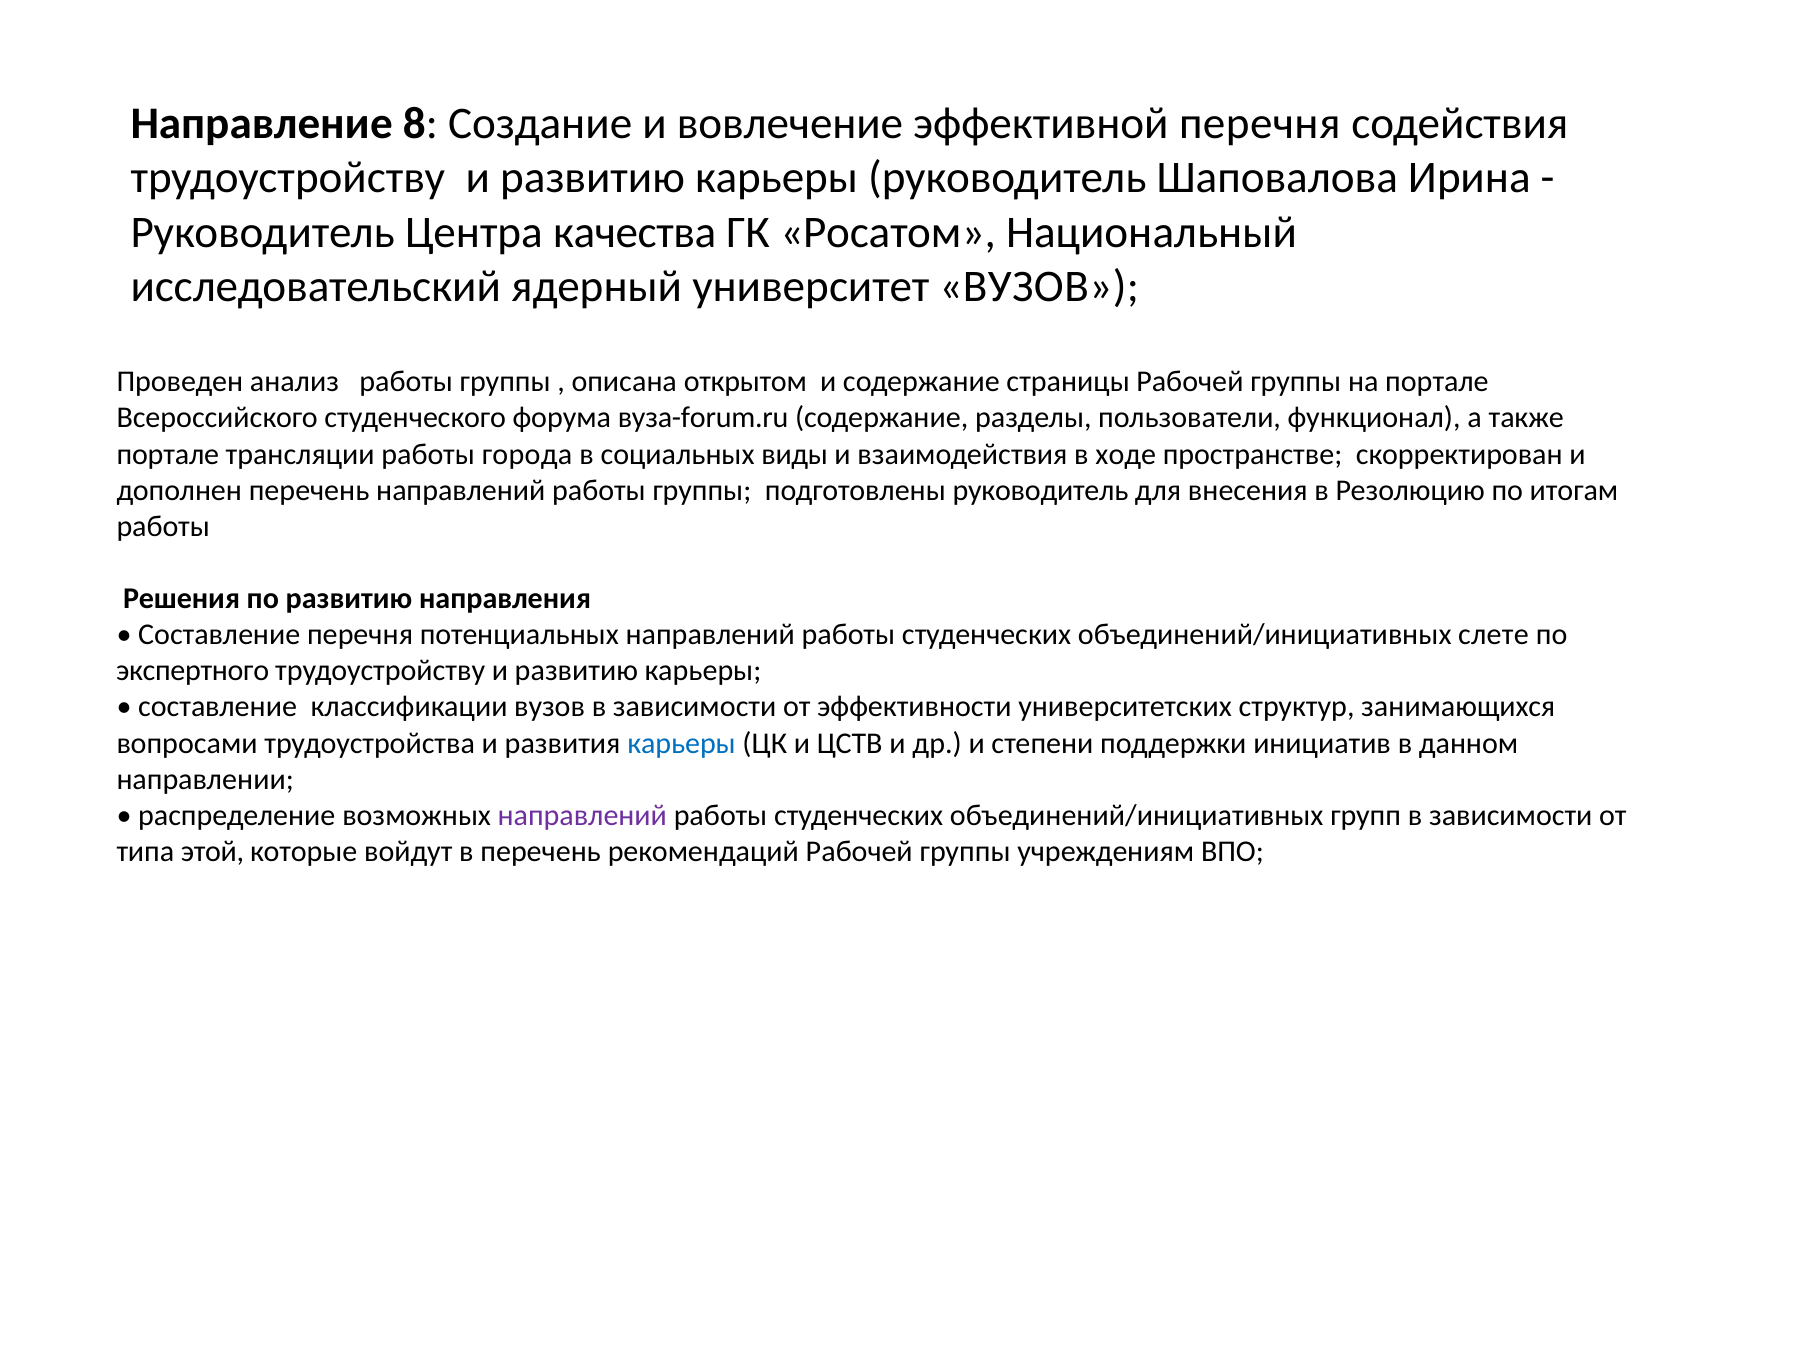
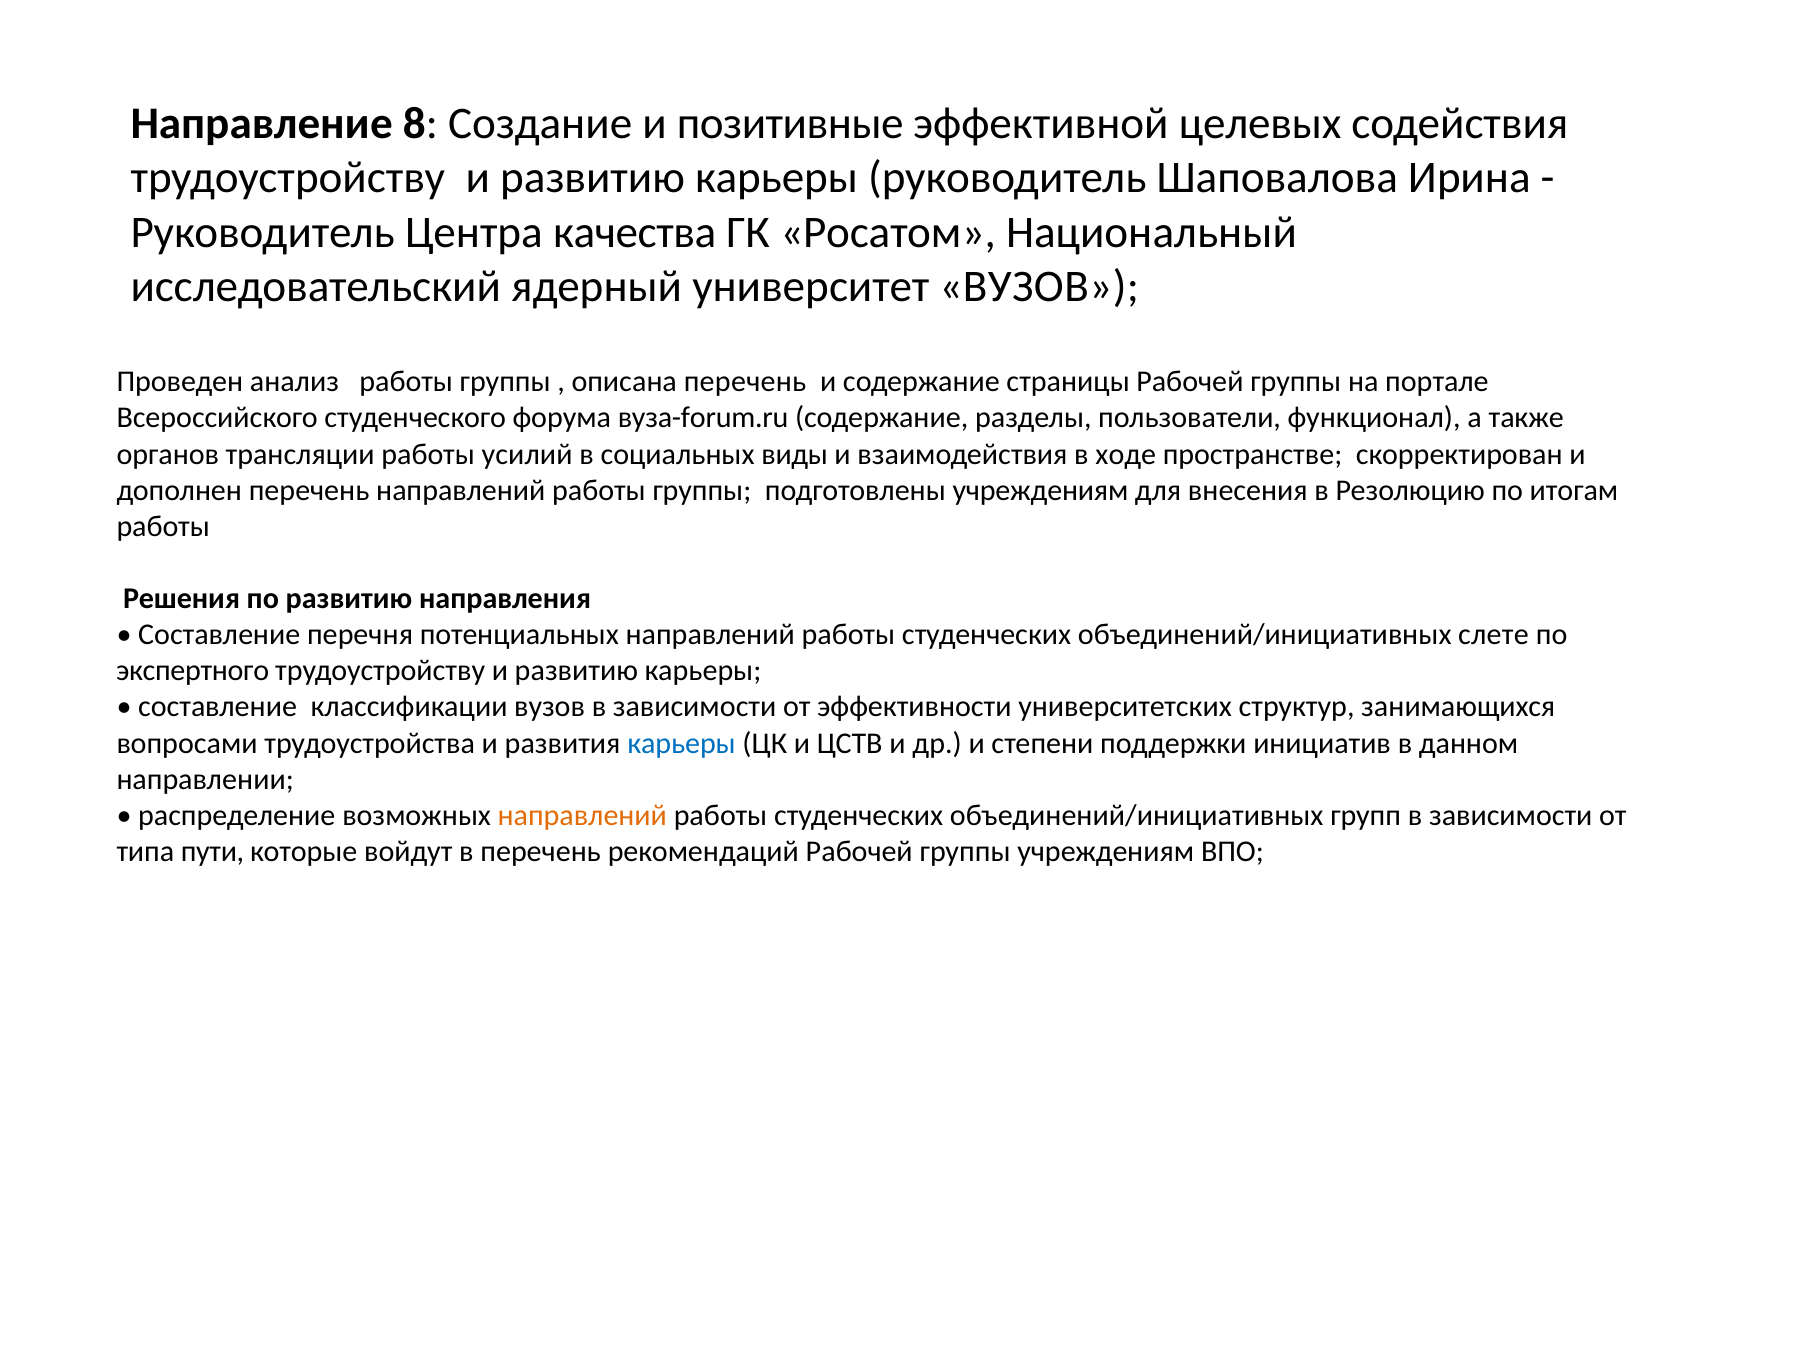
вовлечение: вовлечение -> позитивные
эффективной перечня: перечня -> целевых
описана открытом: открытом -> перечень
портале at (168, 454): портале -> органов
города: города -> усилий
подготовлены руководитель: руководитель -> учреждениям
направлений at (582, 815) colour: purple -> orange
этой: этой -> пути
